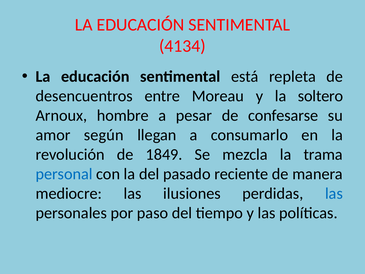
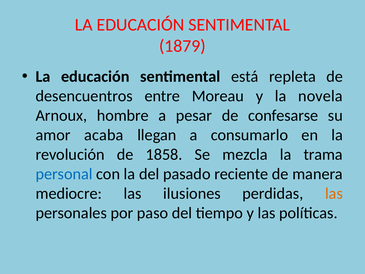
4134: 4134 -> 1879
soltero: soltero -> novela
según: según -> acaba
1849: 1849 -> 1858
las at (334, 193) colour: blue -> orange
